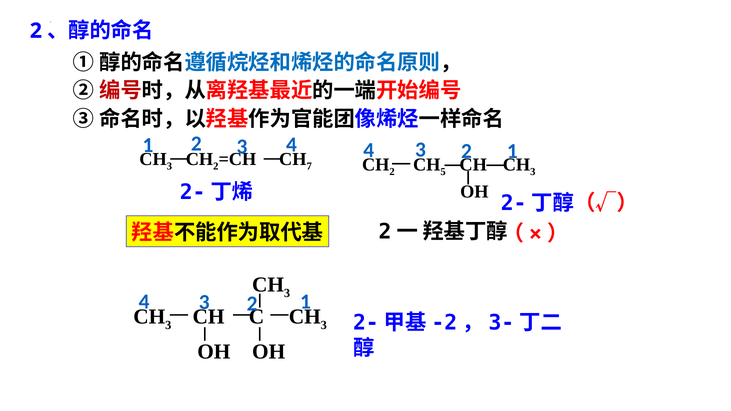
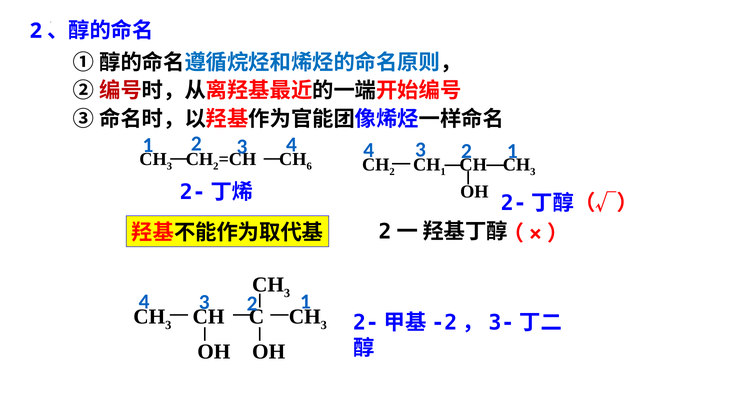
7: 7 -> 6
CH 5: 5 -> 1
